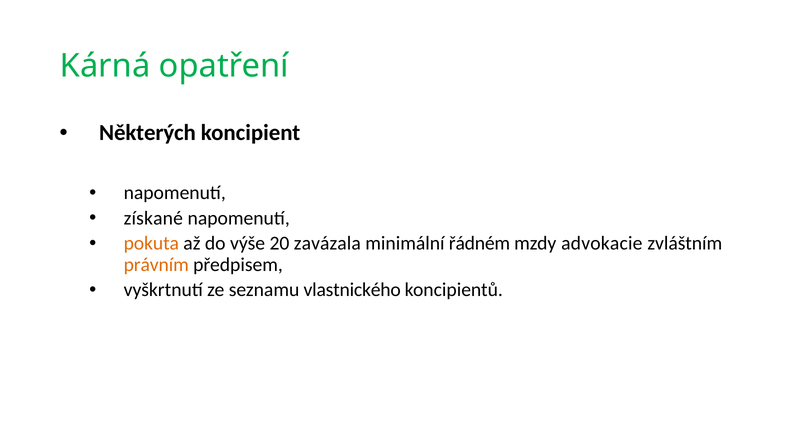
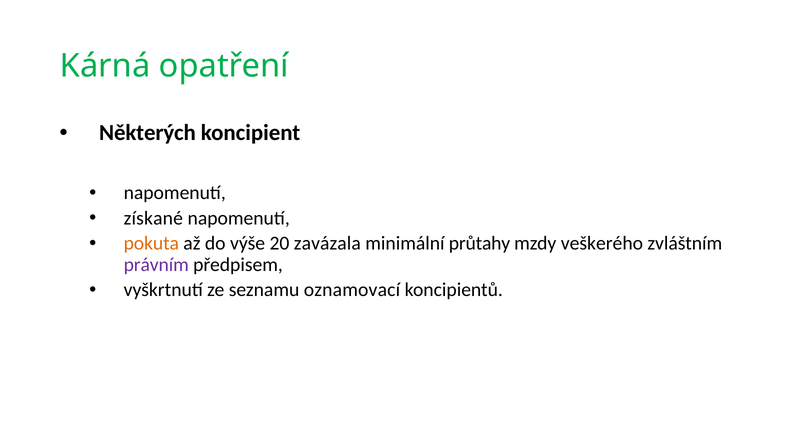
řádném: řádném -> průtahy
advokacie: advokacie -> veškerého
právním colour: orange -> purple
vlastnického: vlastnického -> oznamovací
